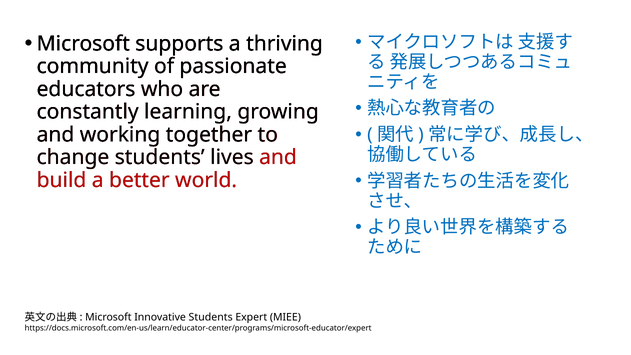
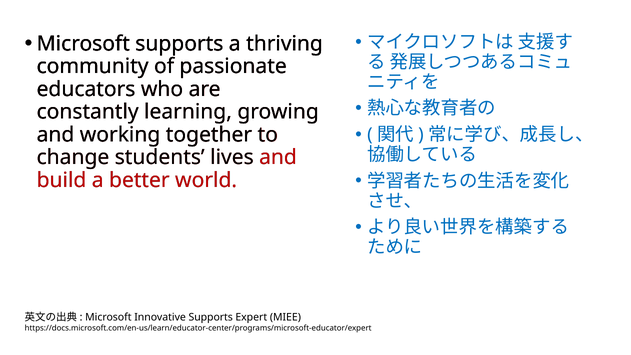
Innovative Students: Students -> Supports
